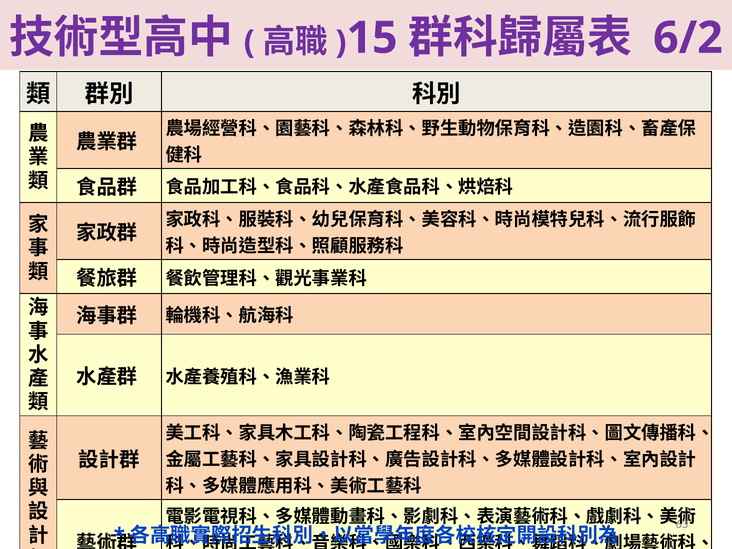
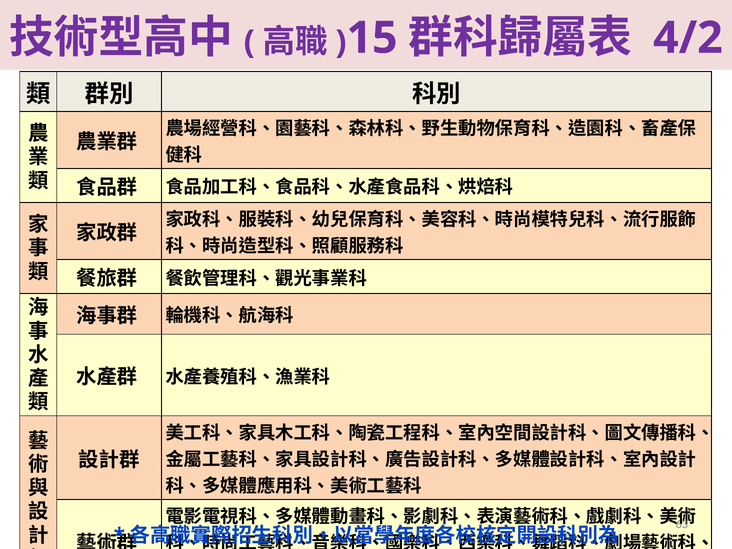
6/2: 6/2 -> 4/2
